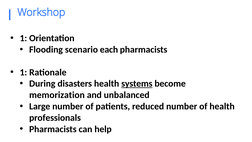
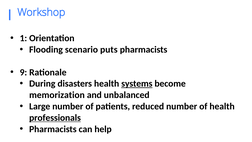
each: each -> puts
1 at (23, 72): 1 -> 9
professionals underline: none -> present
